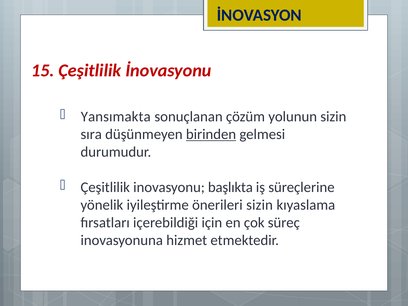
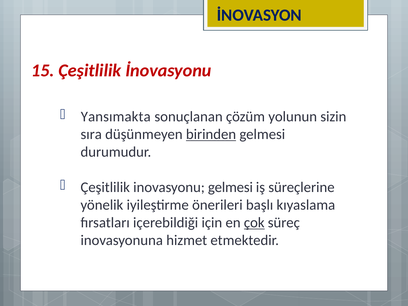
inovasyonu başlıkta: başlıkta -> gelmesi
önerileri sizin: sizin -> başlı
çok underline: none -> present
